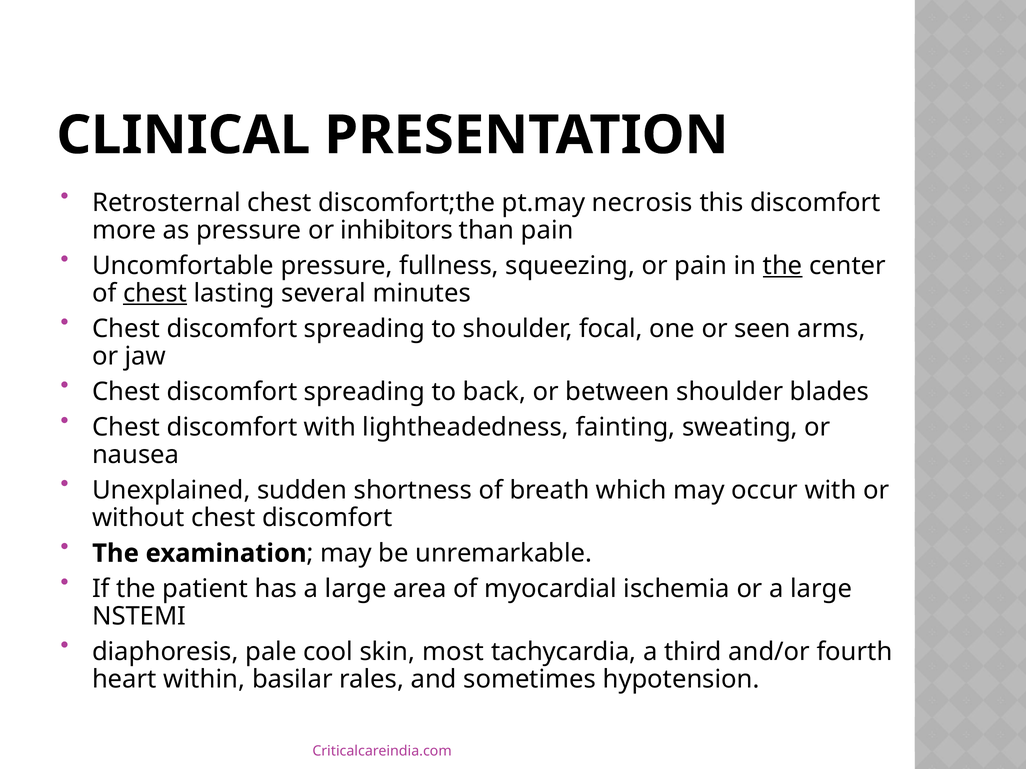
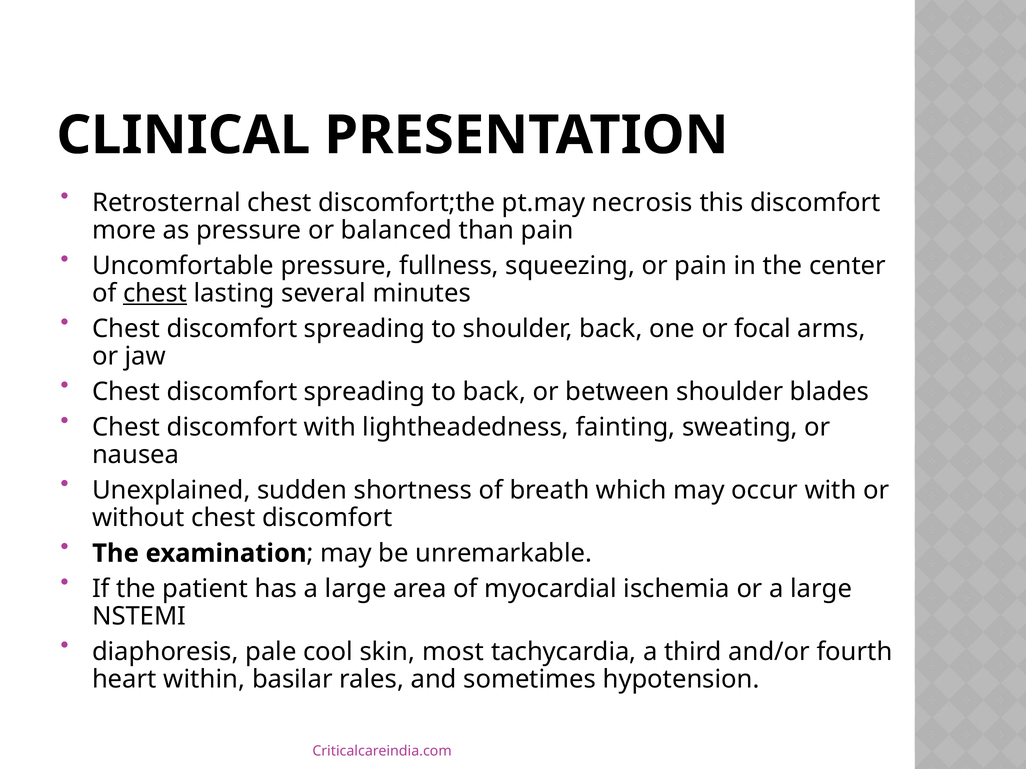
inhibitors: inhibitors -> balanced
the at (783, 266) underline: present -> none
shoulder focal: focal -> back
seen: seen -> focal
